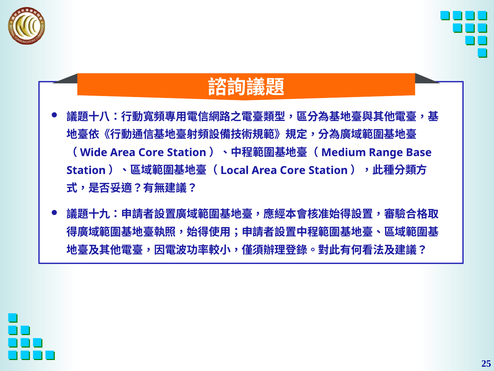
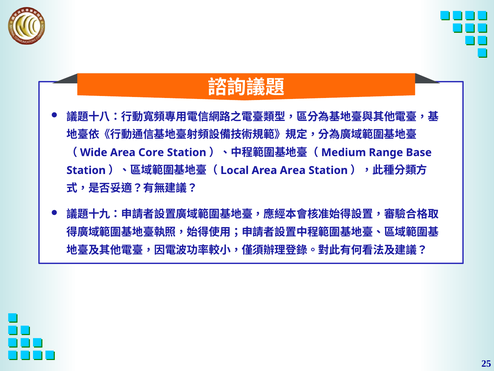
Core at (293, 170): Core -> Area
